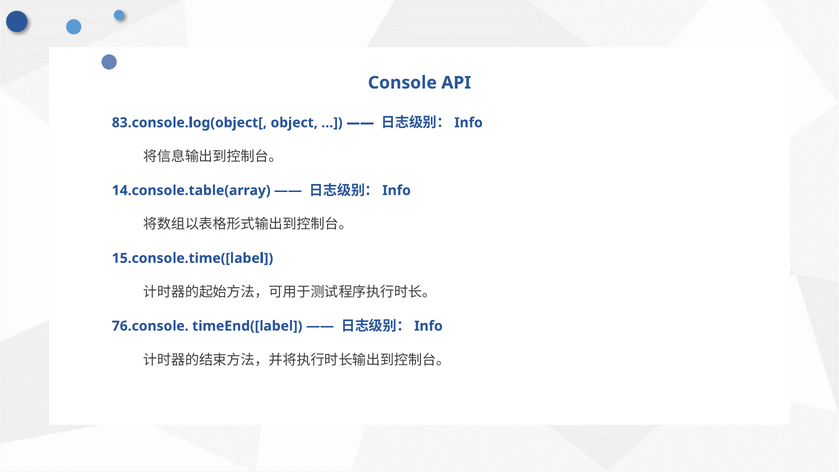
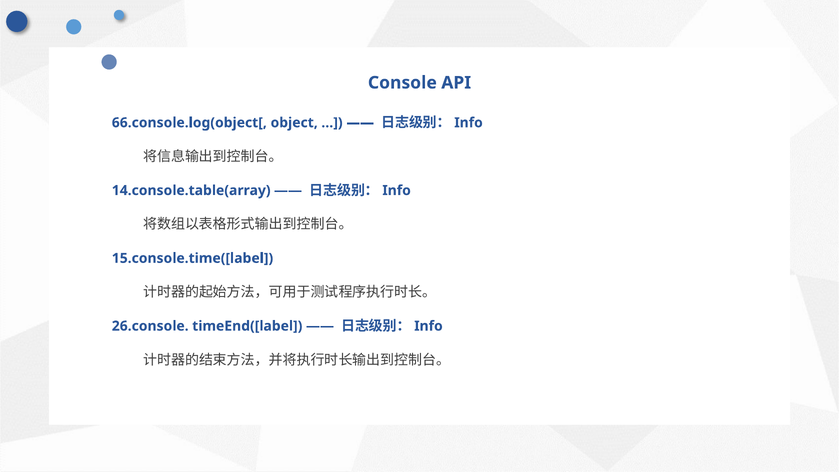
83.console.log(object[: 83.console.log(object[ -> 66.console.log(object[
76.console: 76.console -> 26.console
